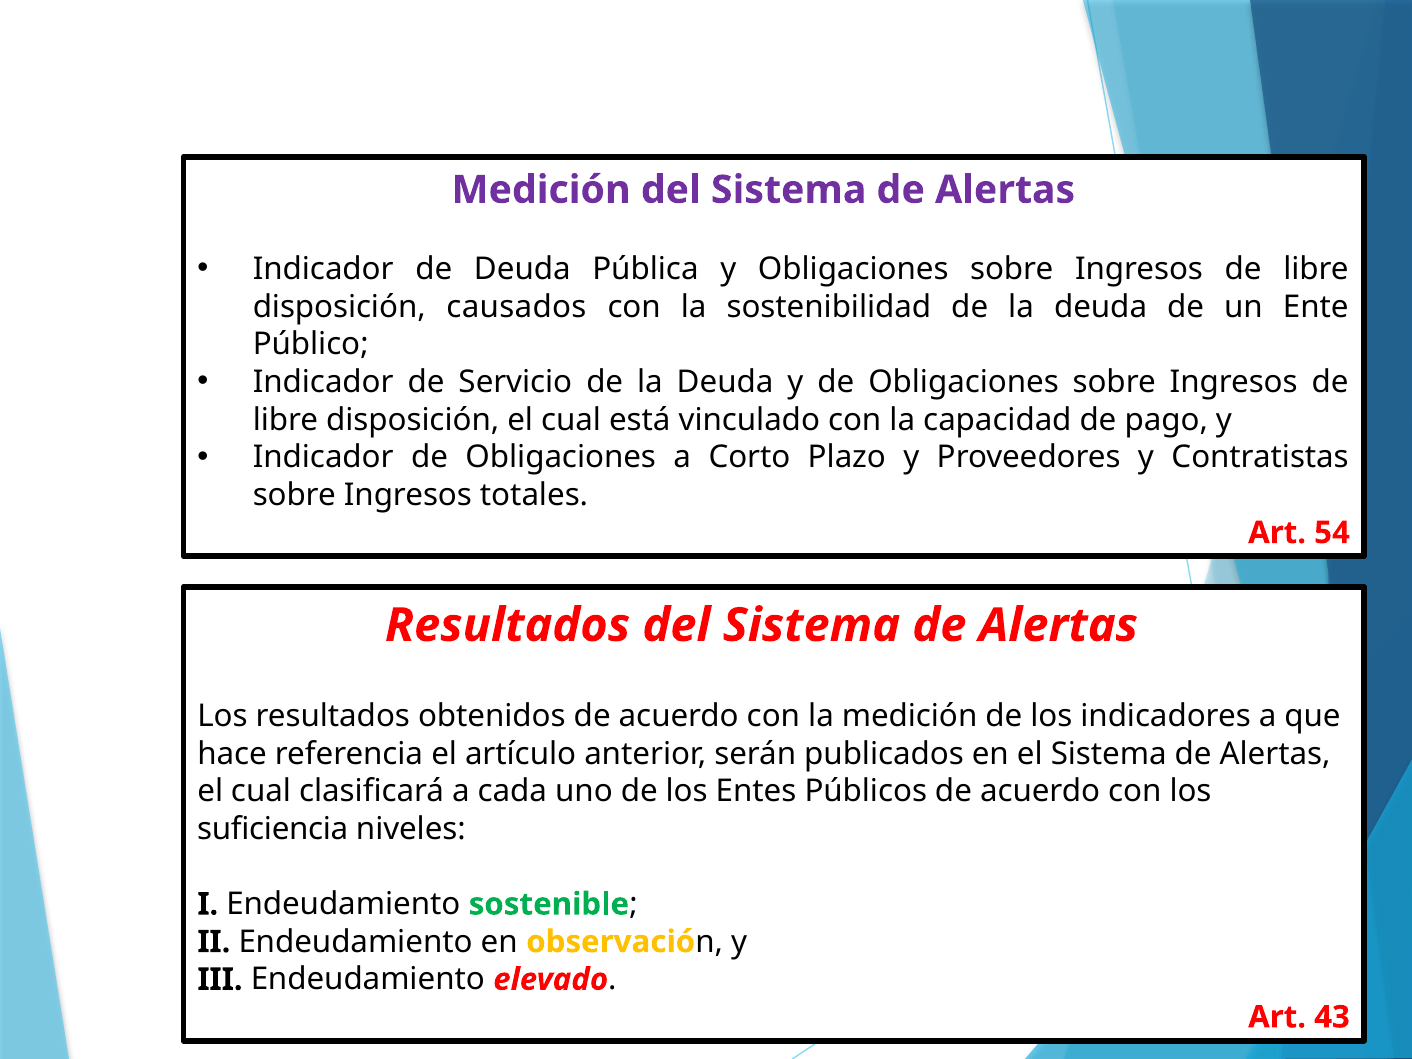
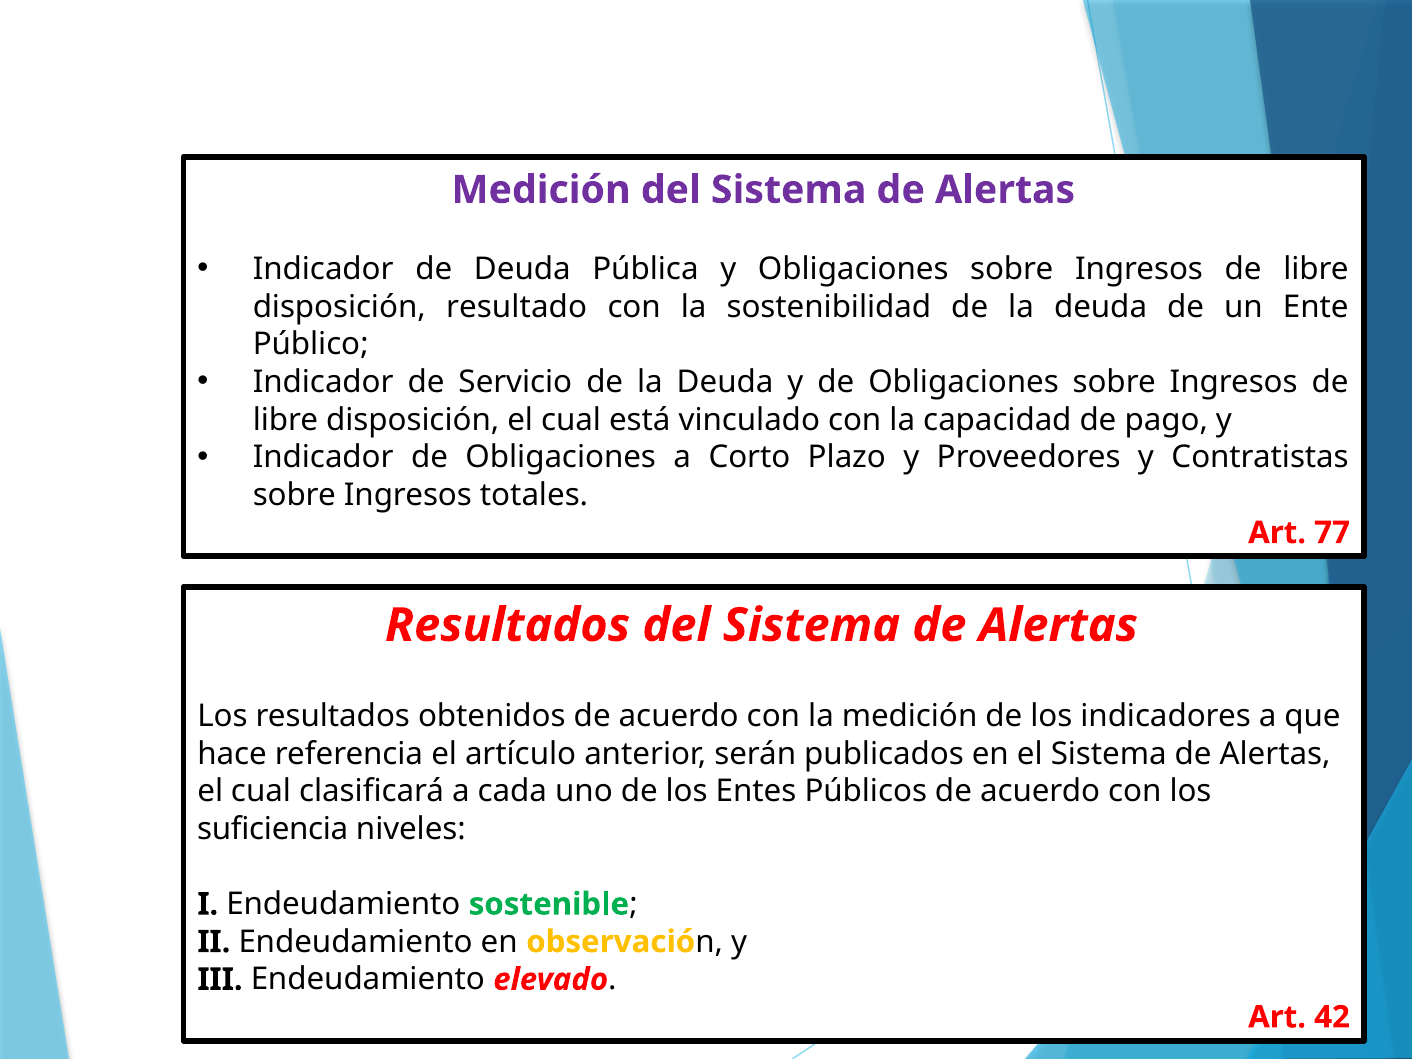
causados: causados -> resultado
54: 54 -> 77
43: 43 -> 42
